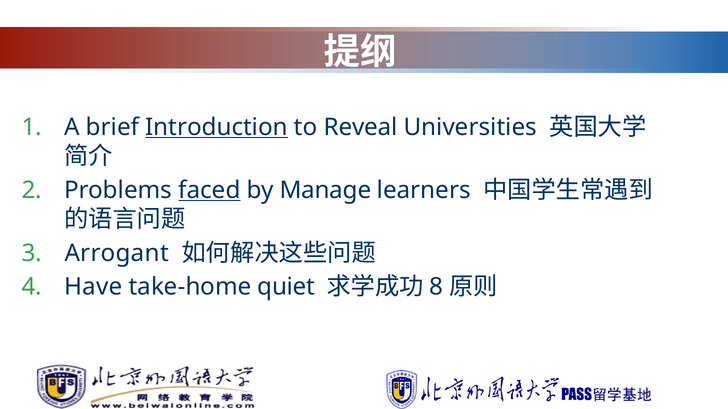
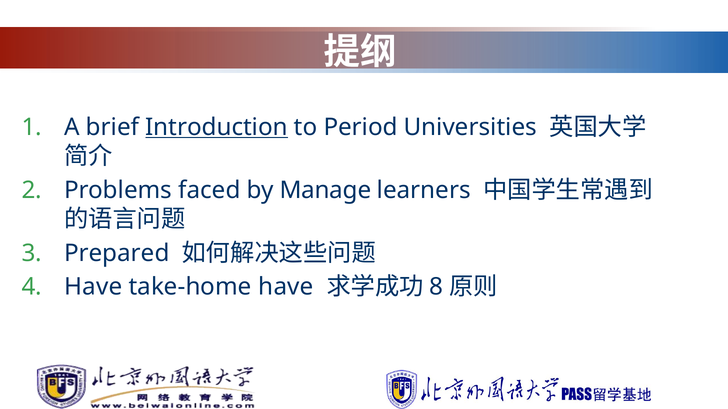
Reveal: Reveal -> Period
faced underline: present -> none
Arrogant: Arrogant -> Prepared
take-home quiet: quiet -> have
